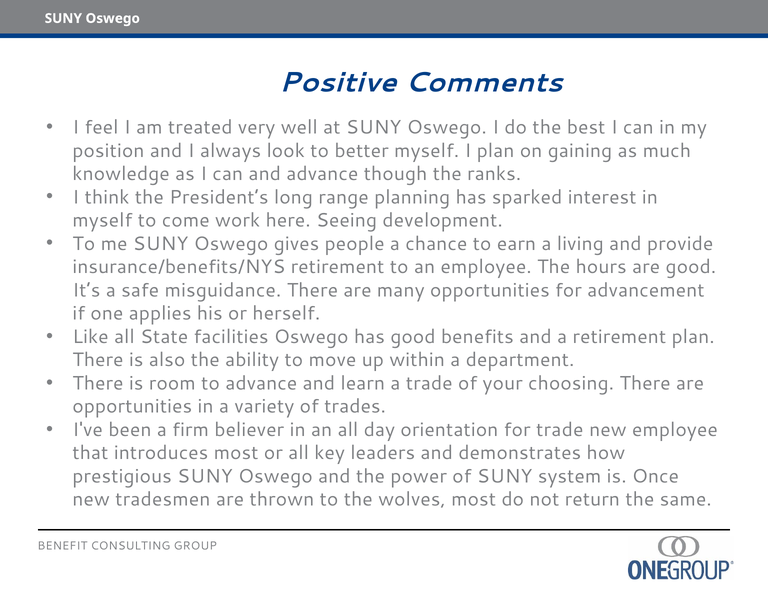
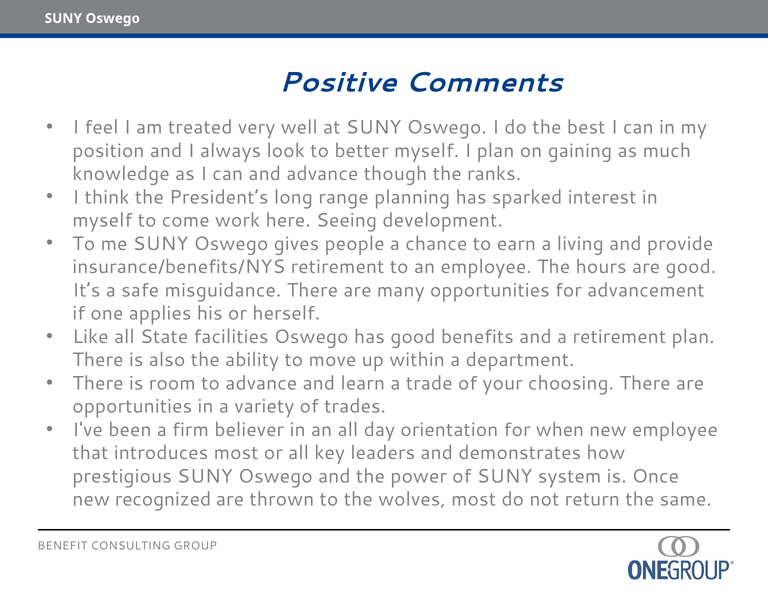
for trade: trade -> when
tradesmen: tradesmen -> recognized
